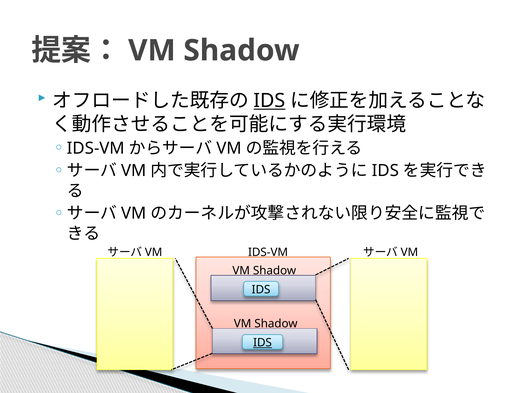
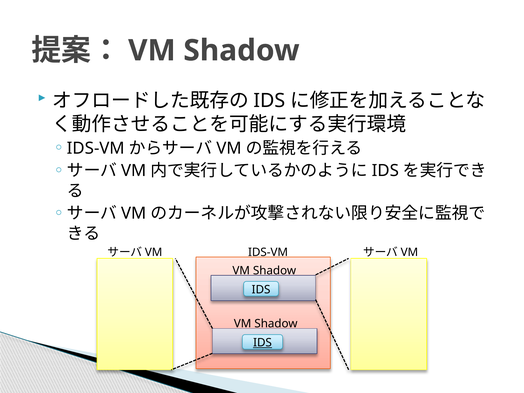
IDS at (269, 101) underline: present -> none
